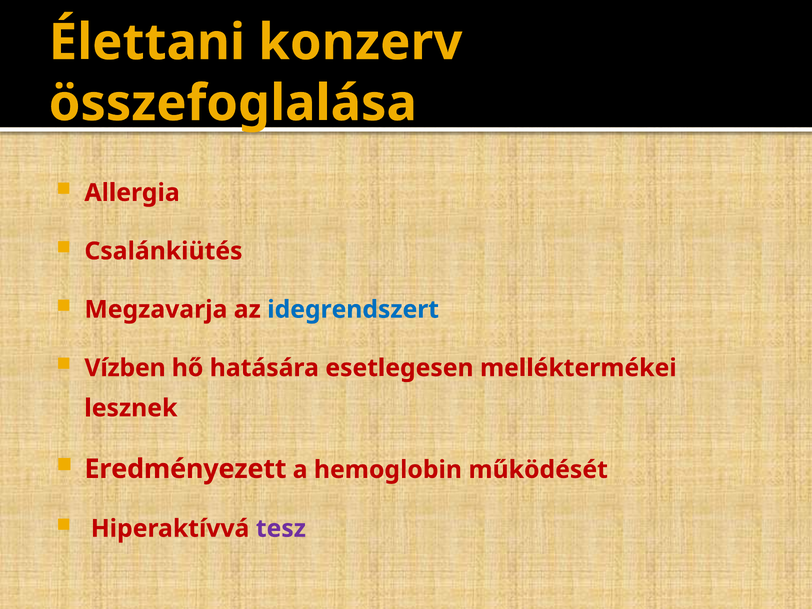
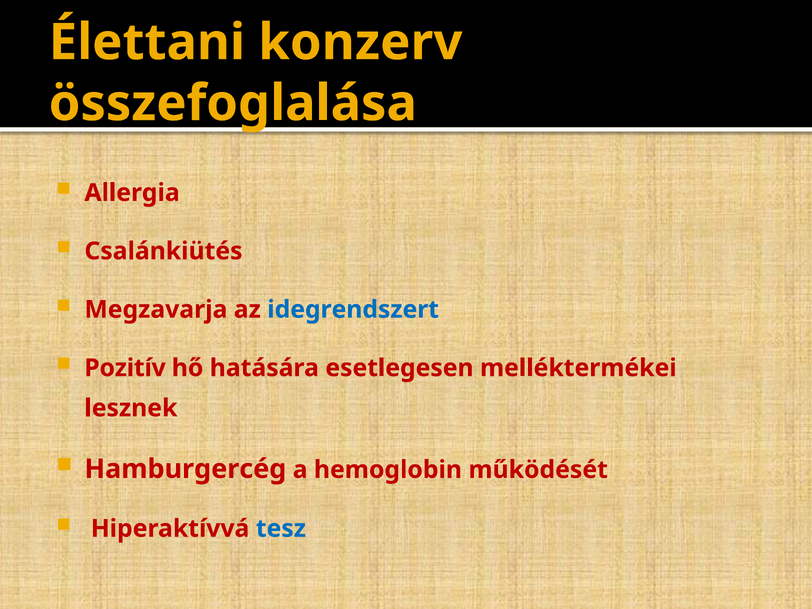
Vízben: Vízben -> Pozitív
Eredményezett: Eredményezett -> Hamburgercég
tesz colour: purple -> blue
